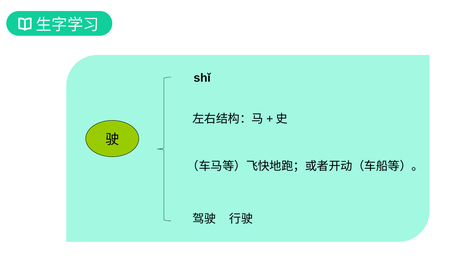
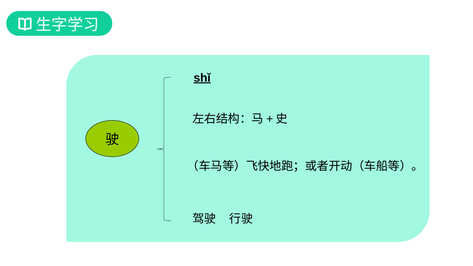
shǐ underline: none -> present
